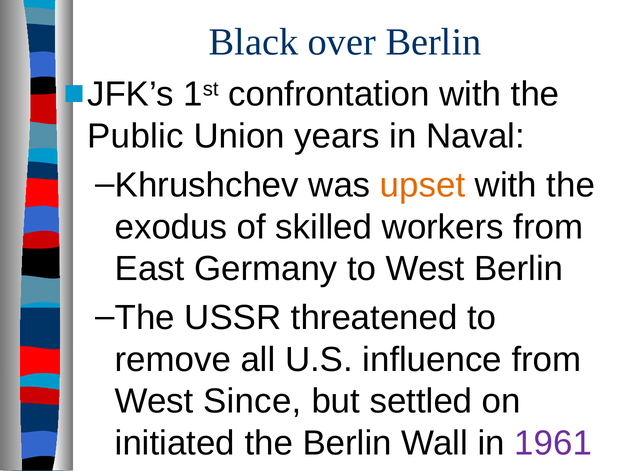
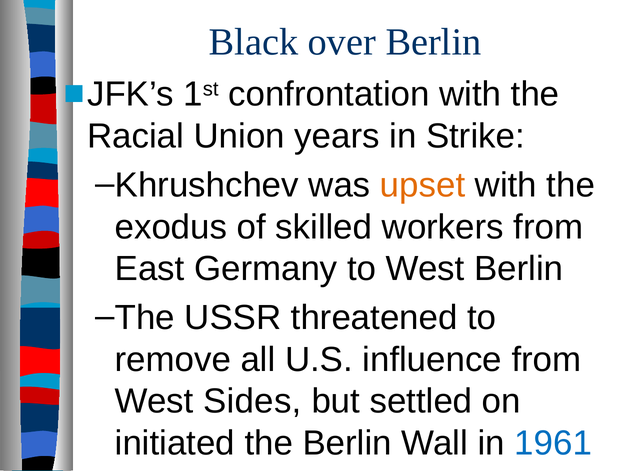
Public: Public -> Racial
Naval: Naval -> Strike
Since: Since -> Sides
1961 colour: purple -> blue
